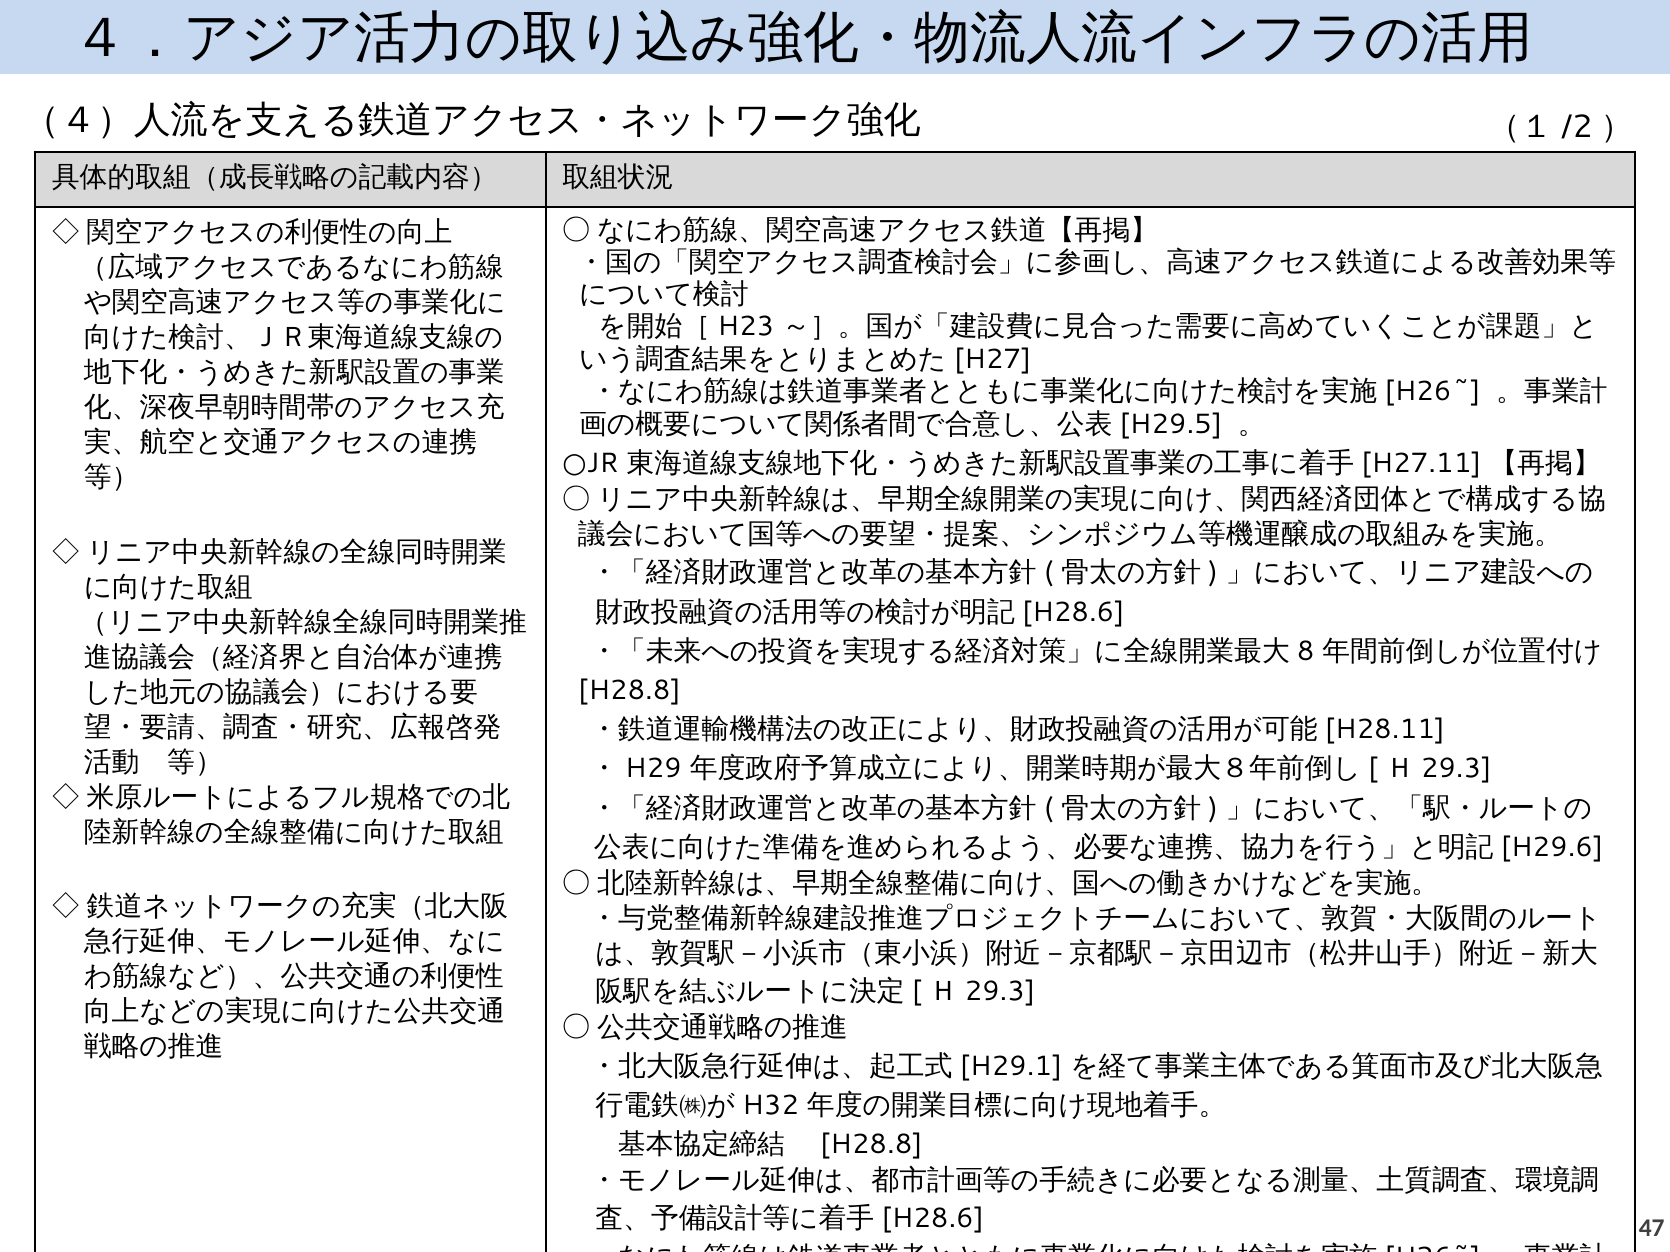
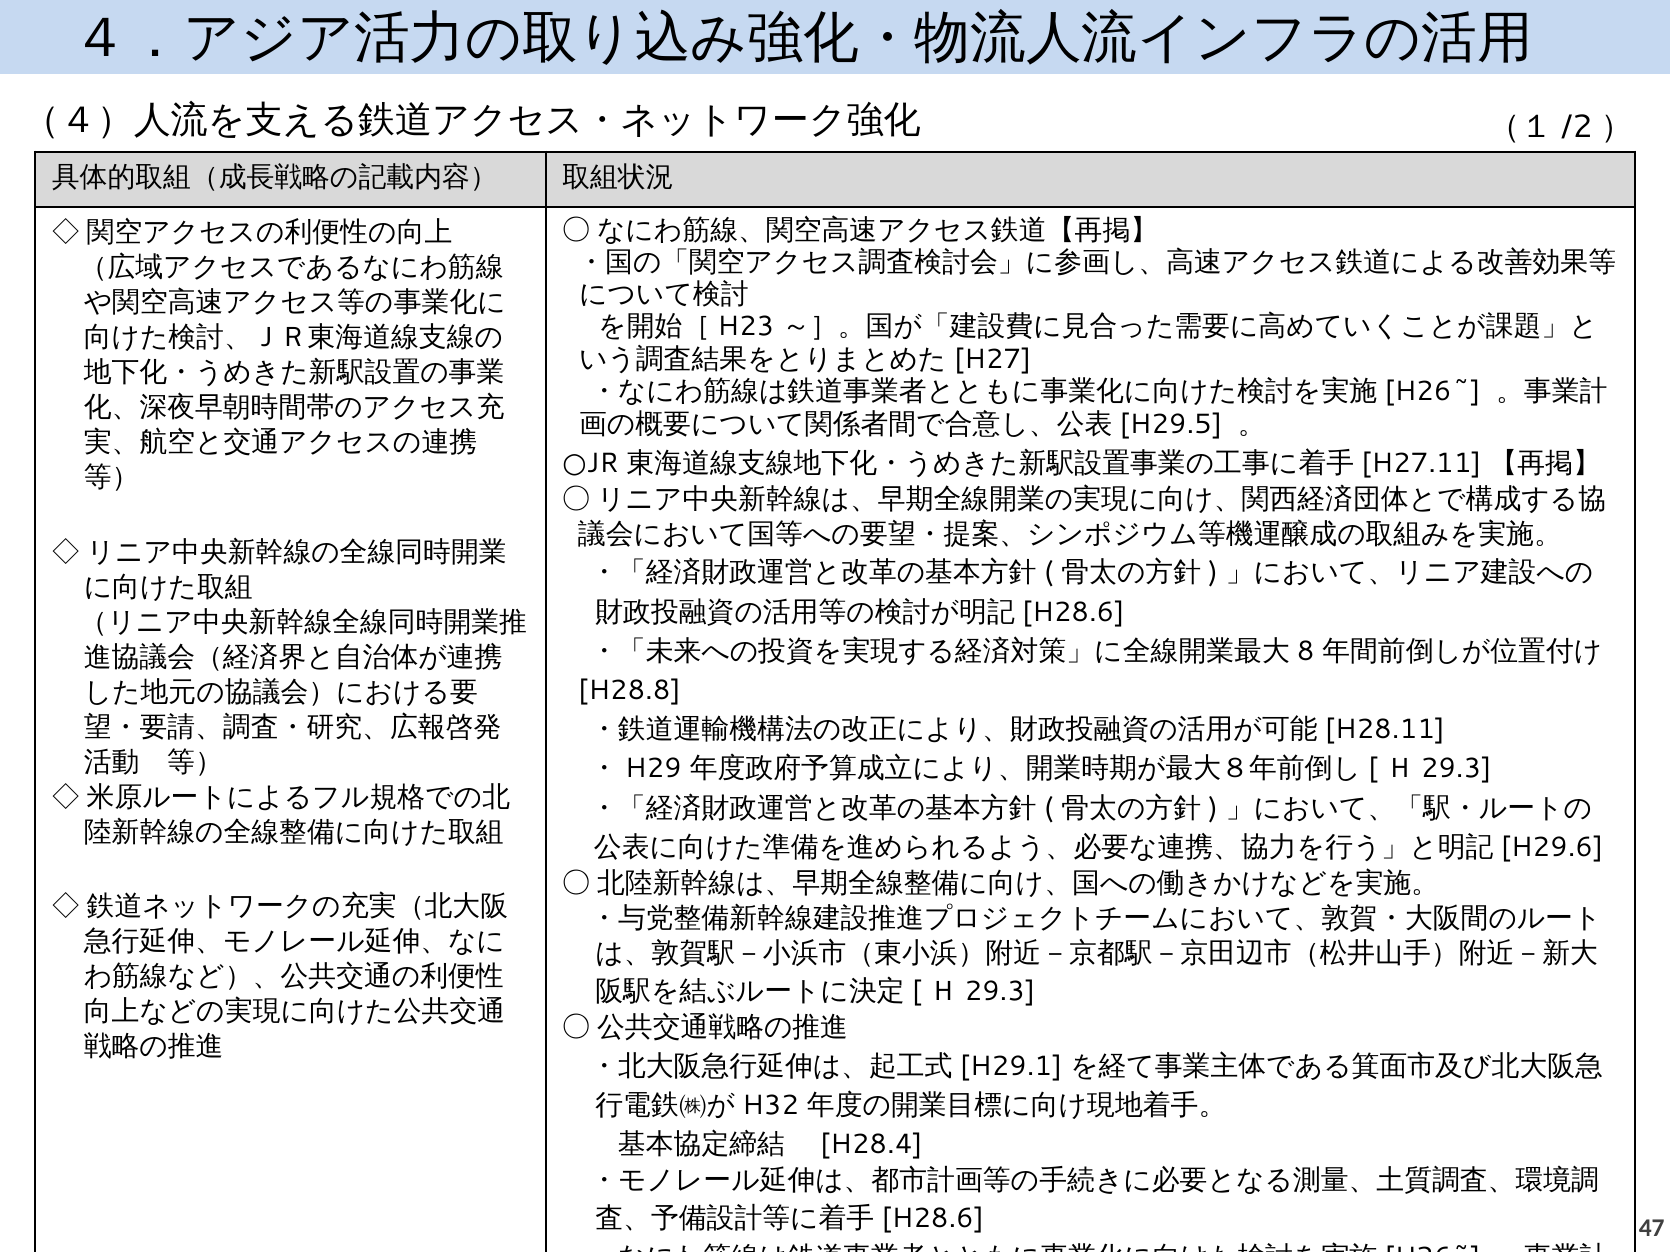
H28.8 at (871, 1145): H28.8 -> H28.4
